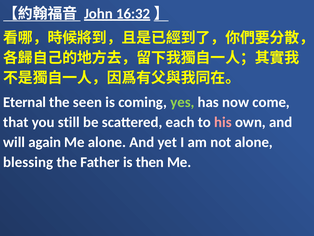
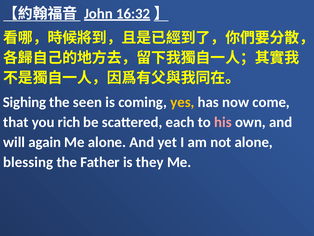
Eternal: Eternal -> Sighing
yes colour: light green -> yellow
still: still -> rich
then: then -> they
